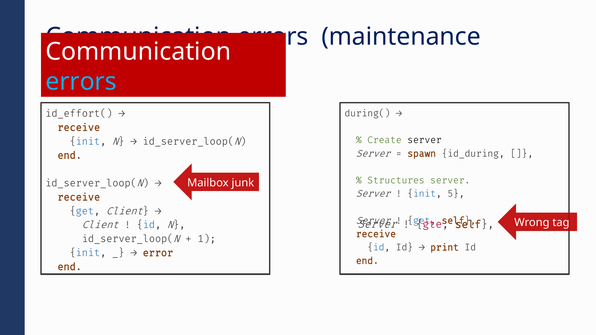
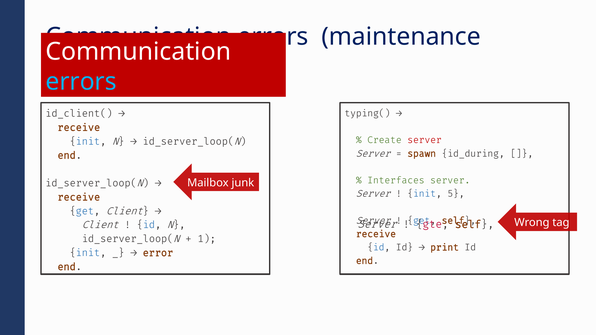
id_effort(: id_effort( -> id_client(
during(: during( -> typing(
server at (427, 140) colour: black -> red
Structures: Structures -> Interfaces
